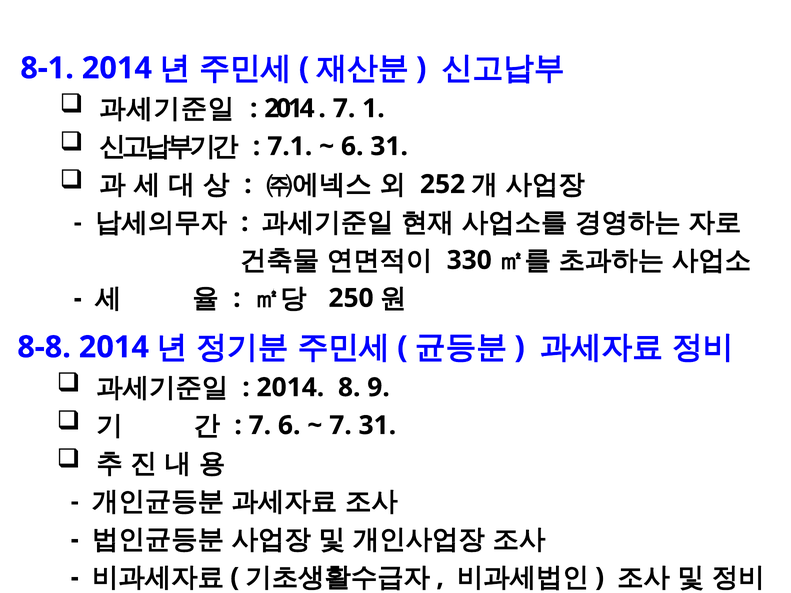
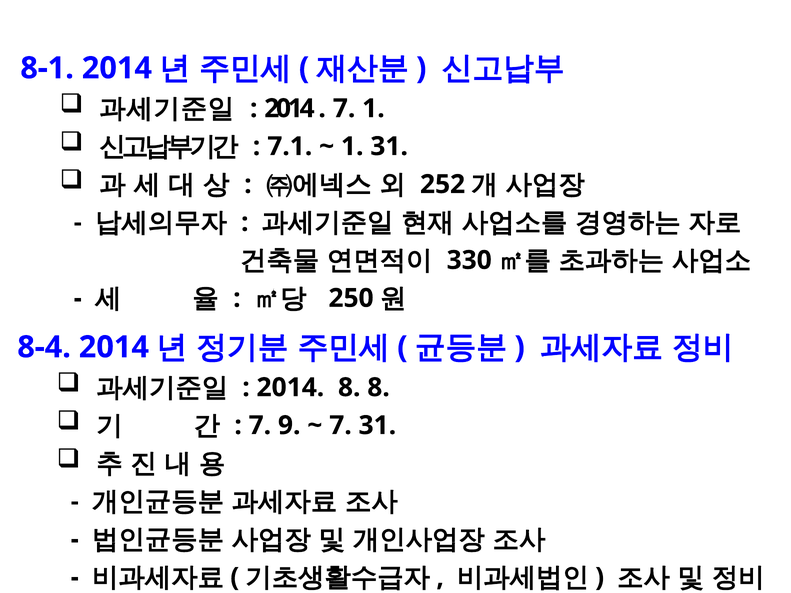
6 at (352, 146): 6 -> 1
8-8: 8-8 -> 8-4
8 9: 9 -> 8
7 6: 6 -> 9
